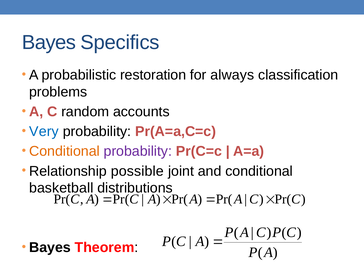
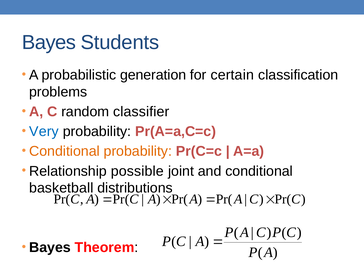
Specifics: Specifics -> Students
restoration: restoration -> generation
always: always -> certain
accounts: accounts -> classifier
probability at (138, 151) colour: purple -> orange
